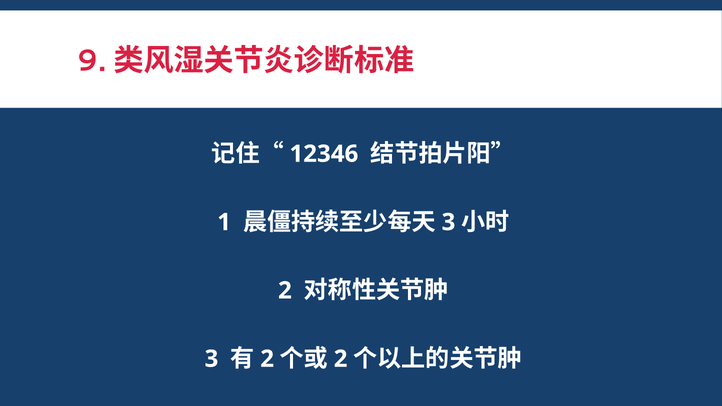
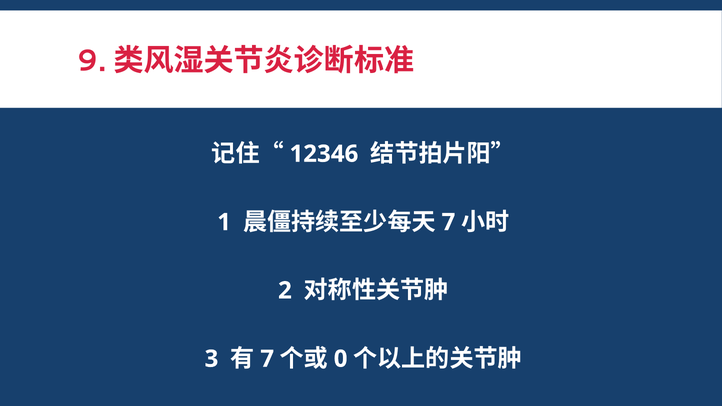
3 at (448, 222): 3 -> 7
2 at (267, 359): 2 -> 7
2 at (341, 359): 2 -> 0
